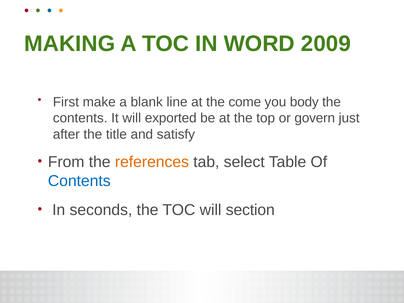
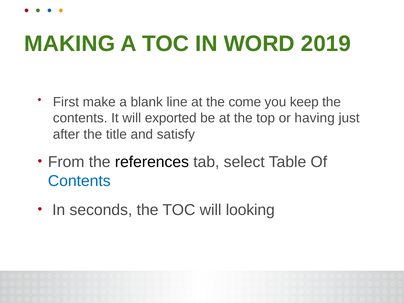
2009: 2009 -> 2019
body: body -> keep
govern: govern -> having
references colour: orange -> black
section: section -> looking
